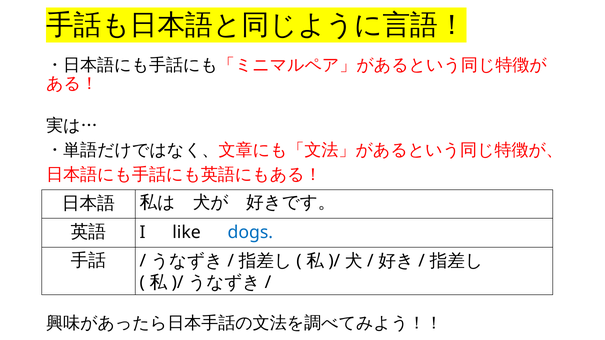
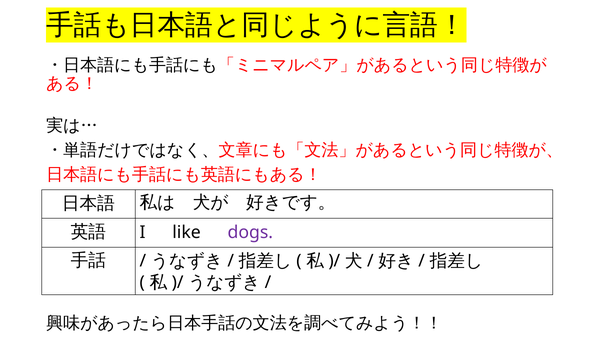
dogs colour: blue -> purple
